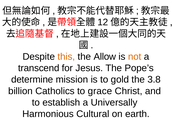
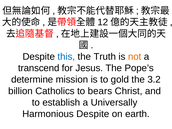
this colour: orange -> blue
Allow: Allow -> Truth
3.8: 3.8 -> 3.2
grace: grace -> bears
Harmonious Cultural: Cultural -> Despite
